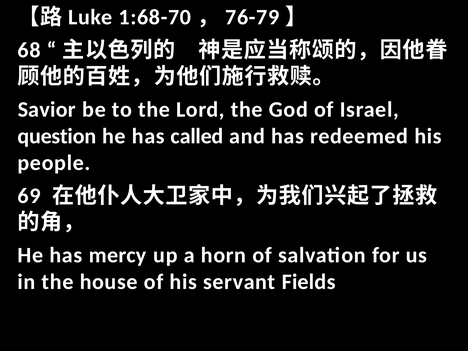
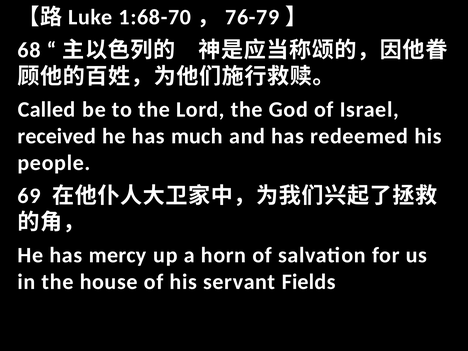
Savior: Savior -> Called
question: question -> received
called: called -> much
